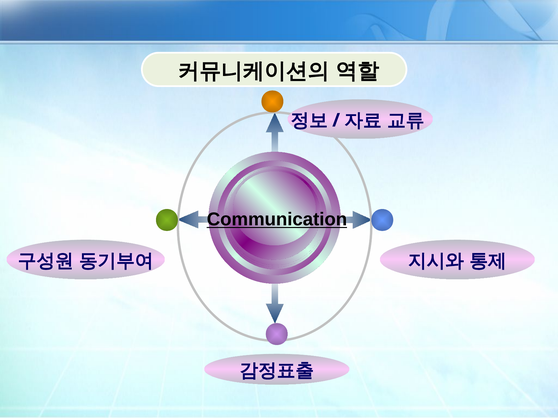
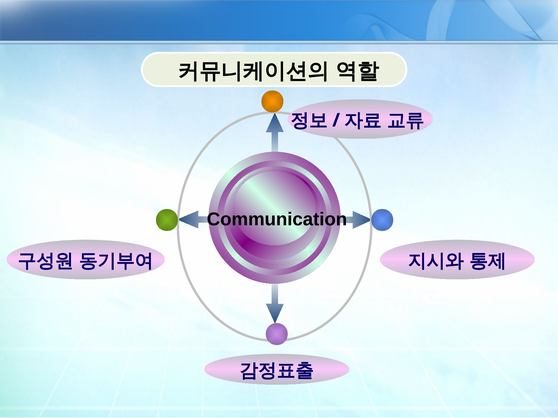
Communication underline: present -> none
